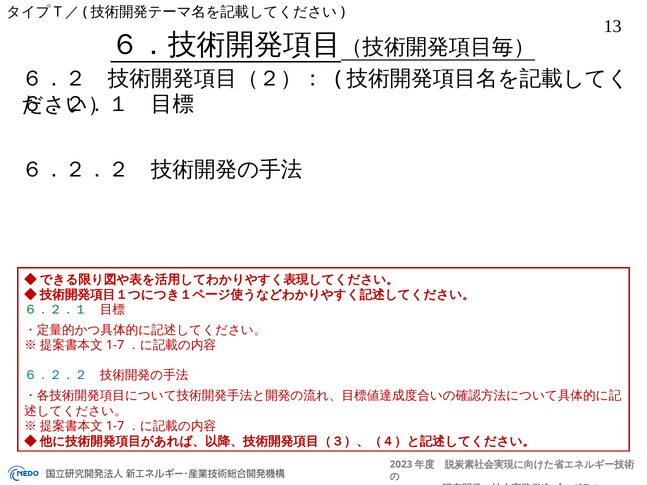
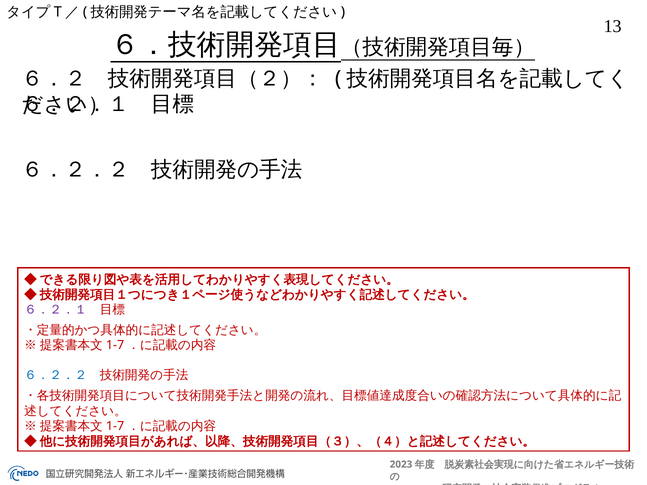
６．２．１ at (56, 310) colour: green -> purple
